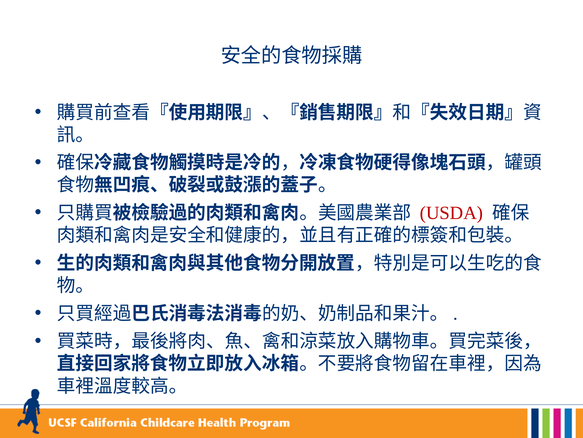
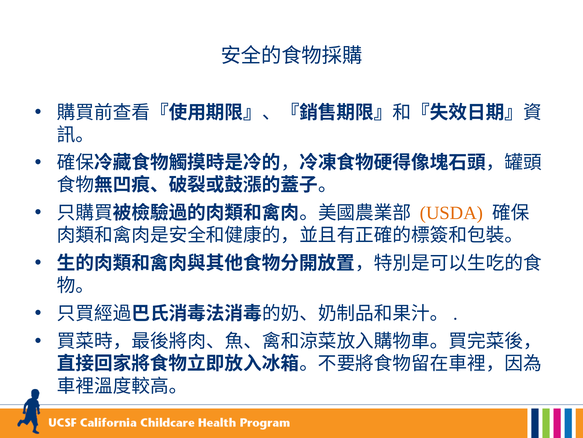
USDA colour: red -> orange
